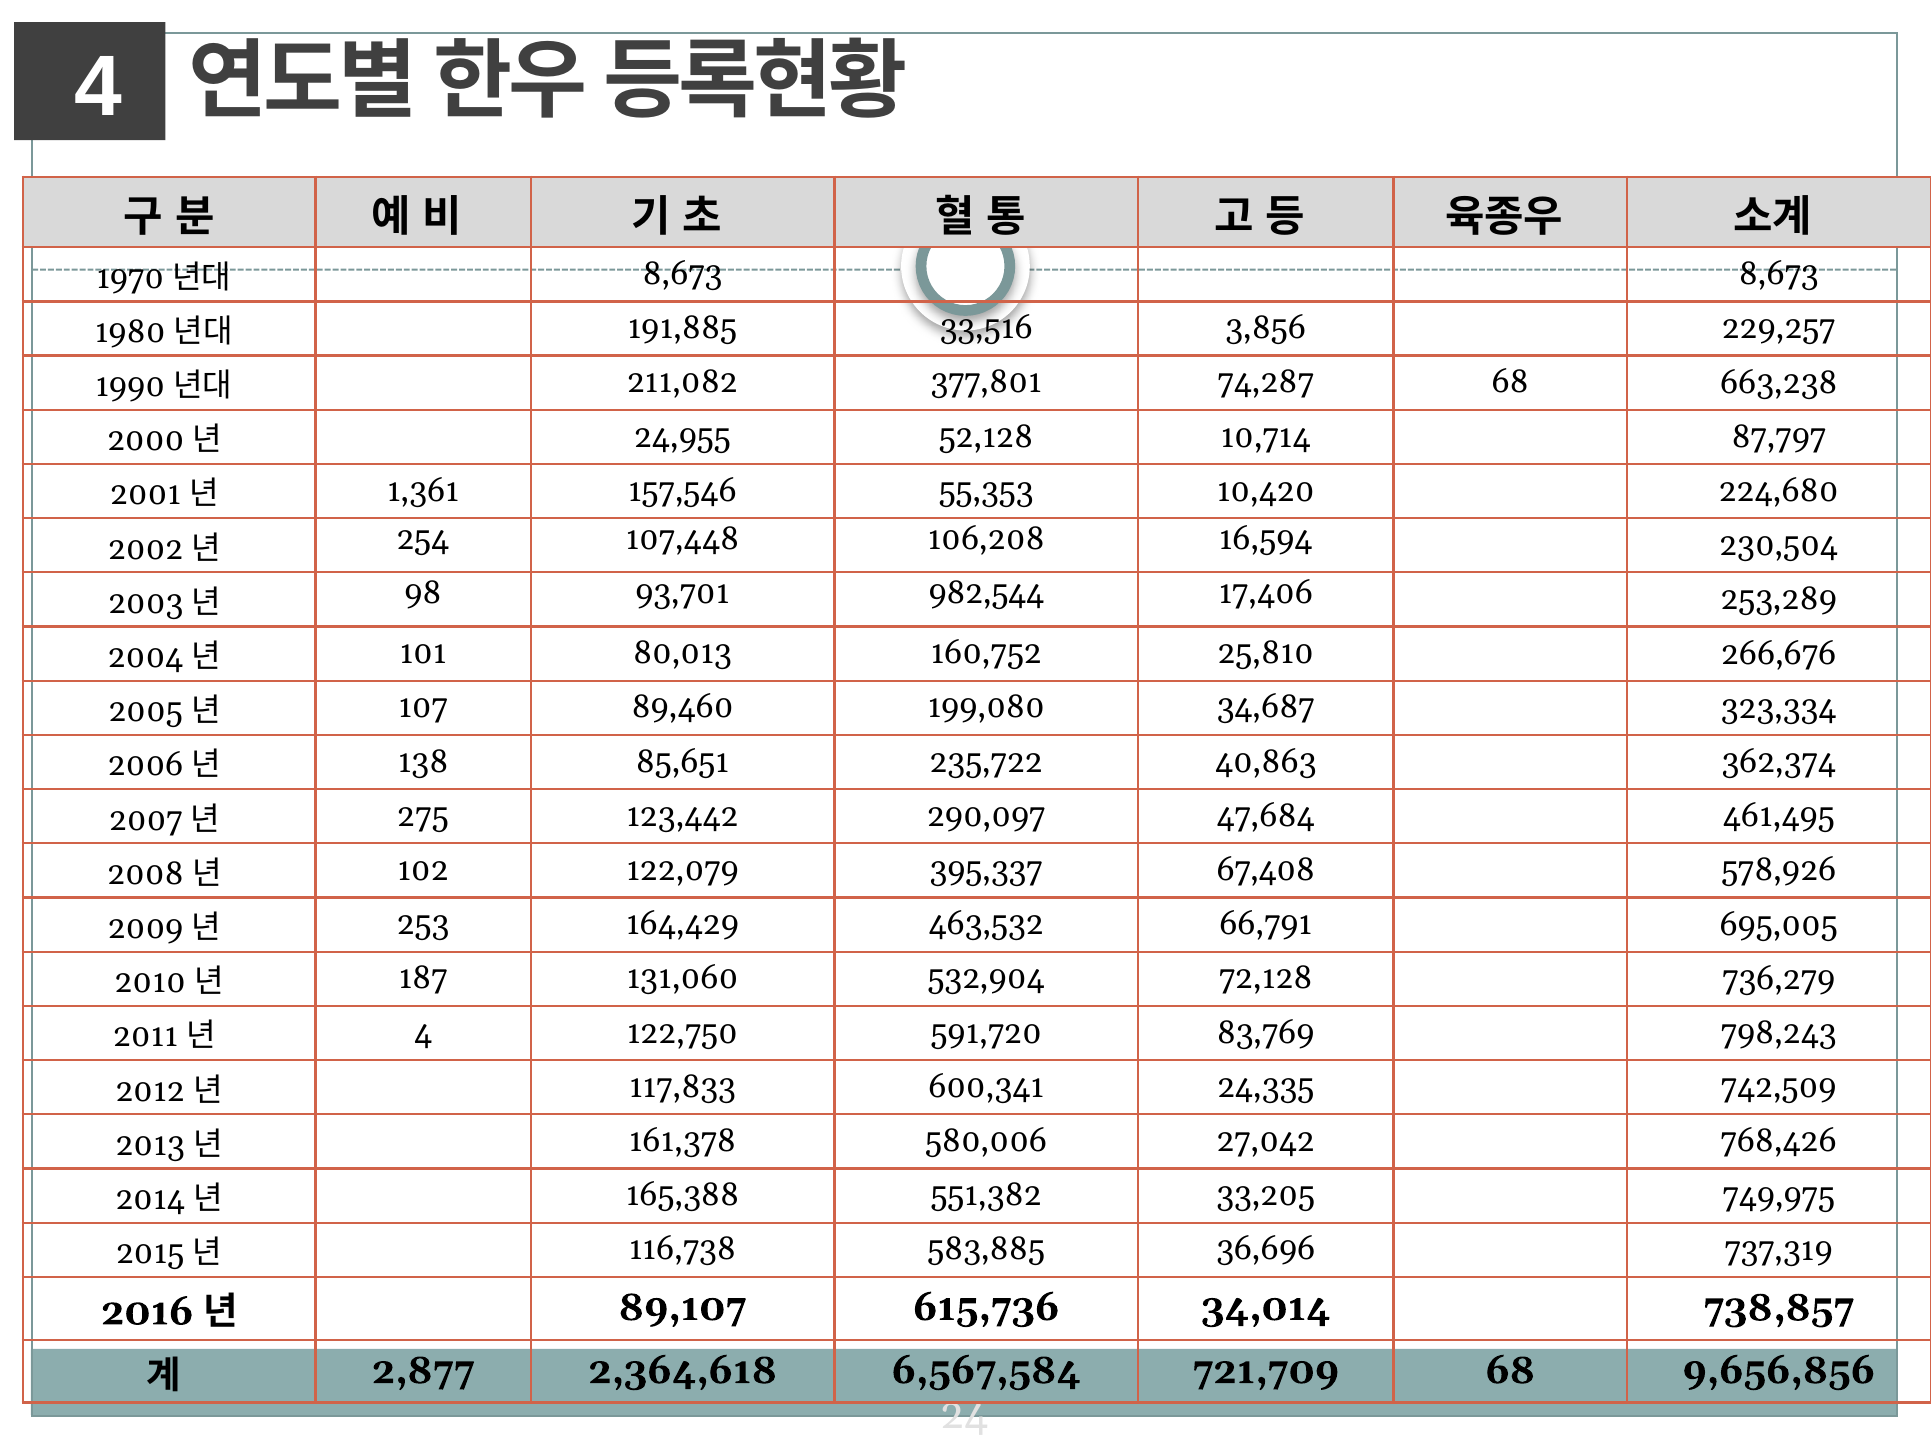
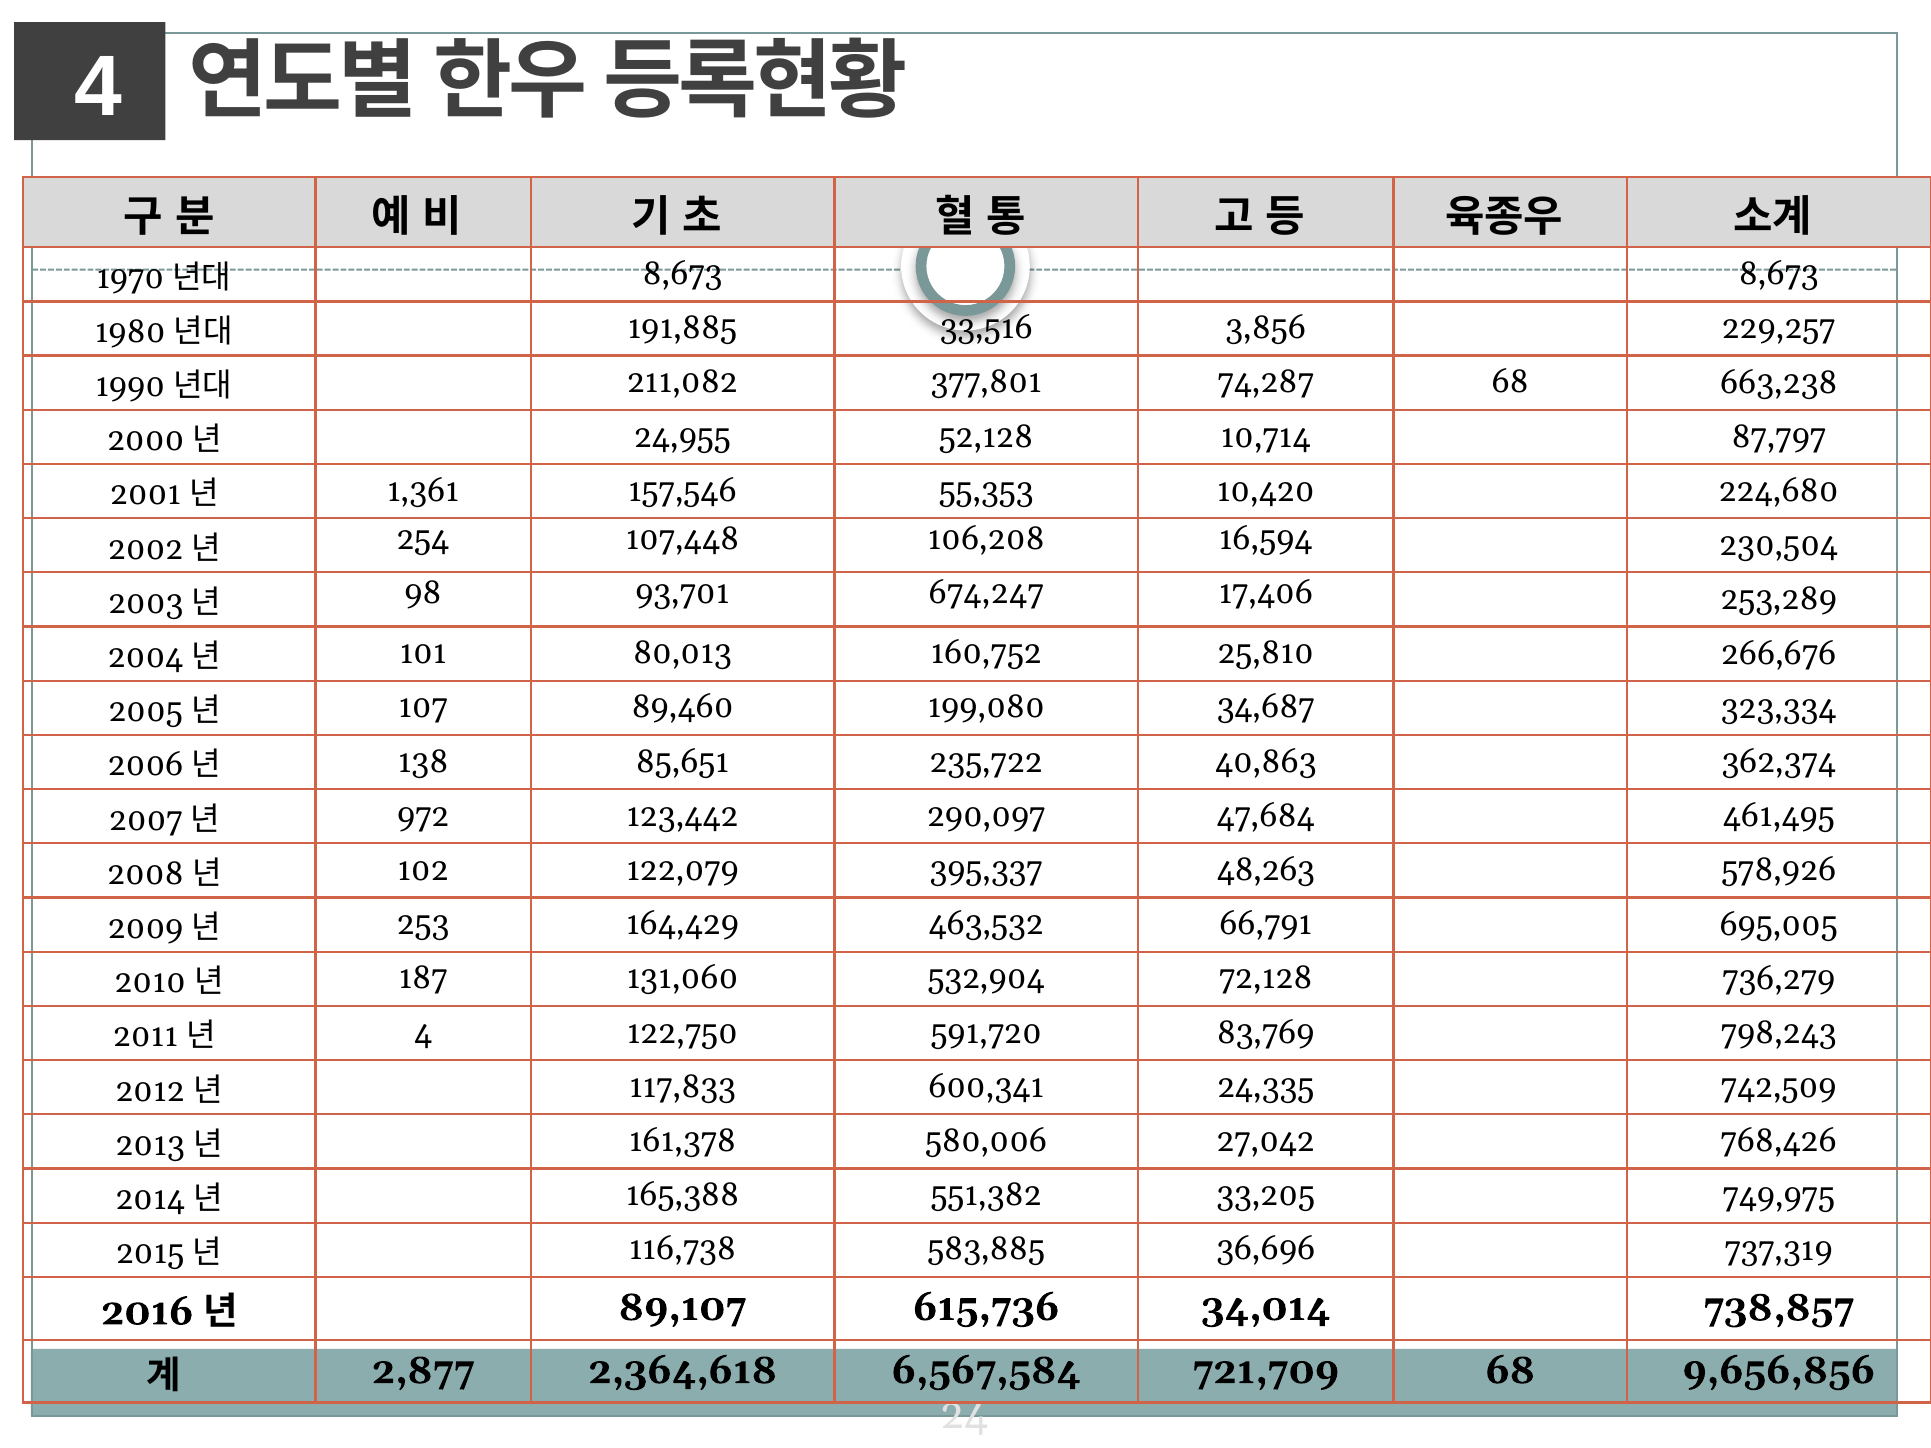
982,544: 982,544 -> 674,247
275: 275 -> 972
67,408: 67,408 -> 48,263
